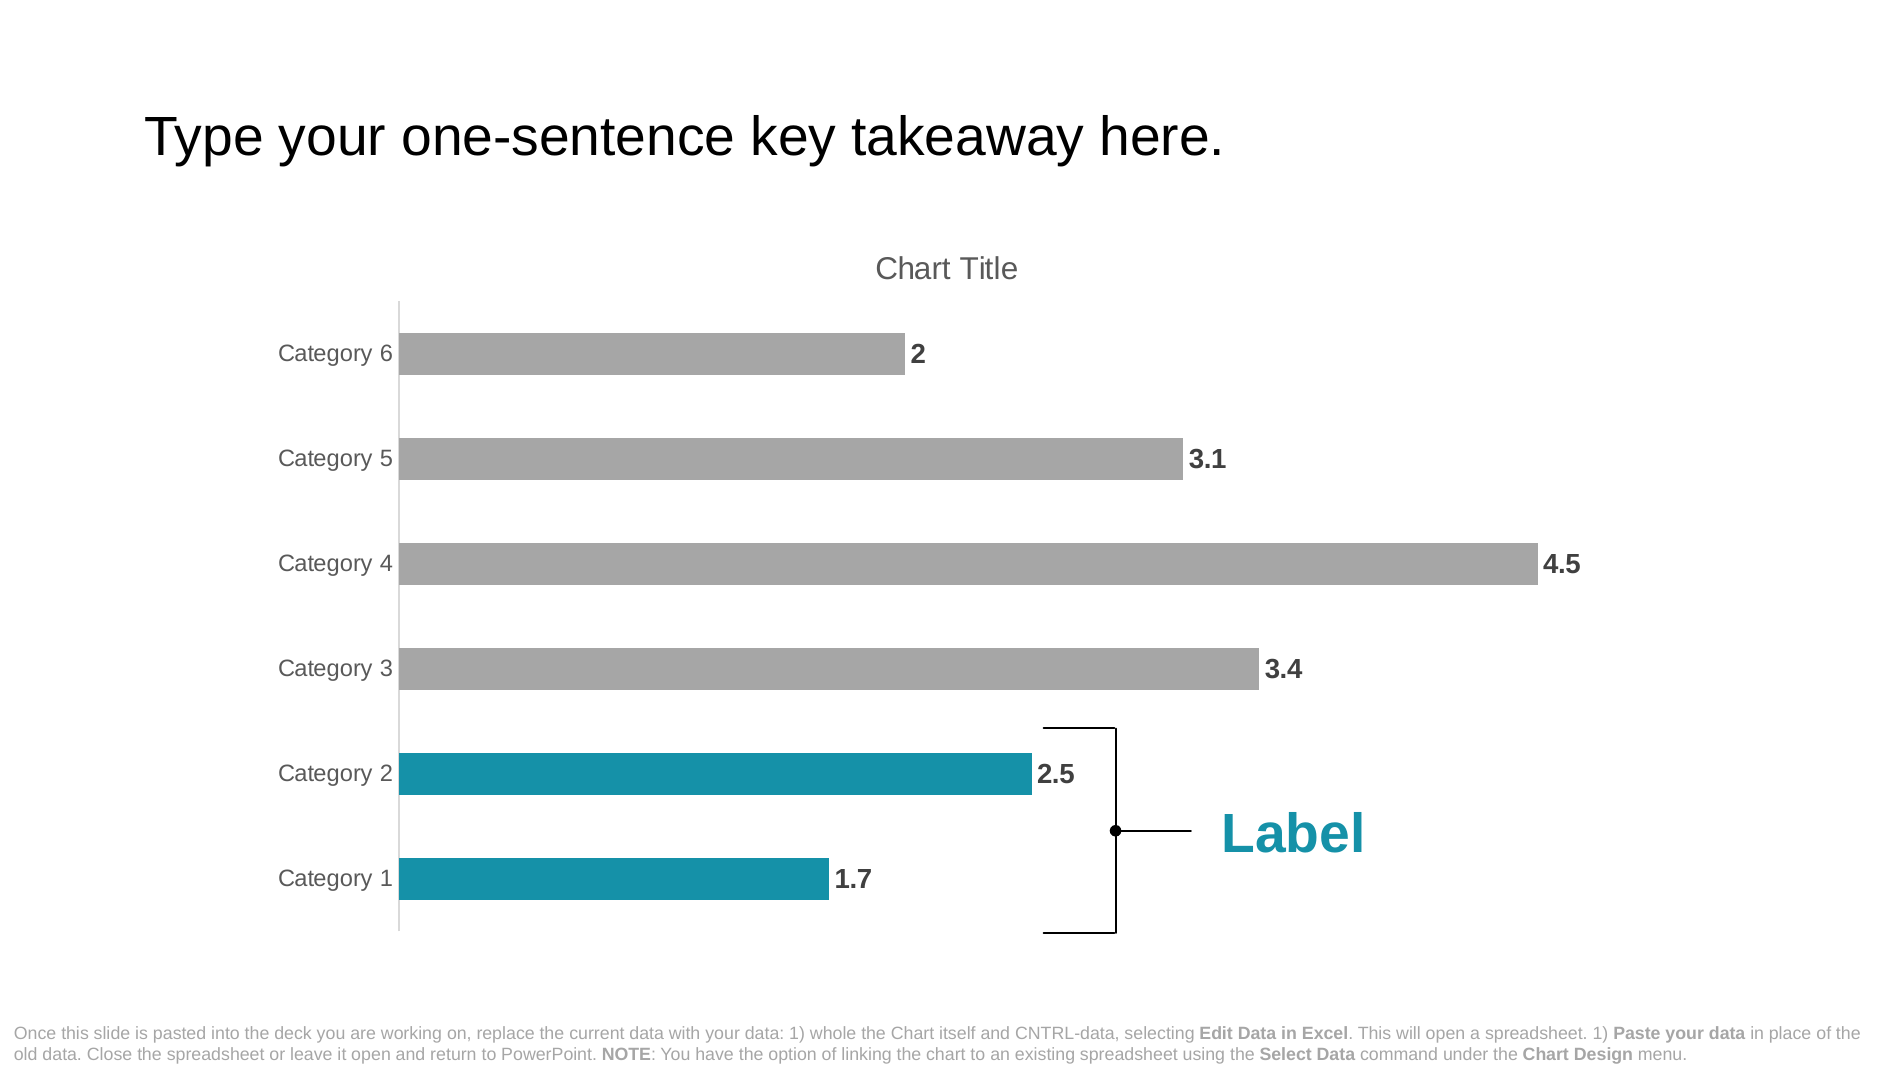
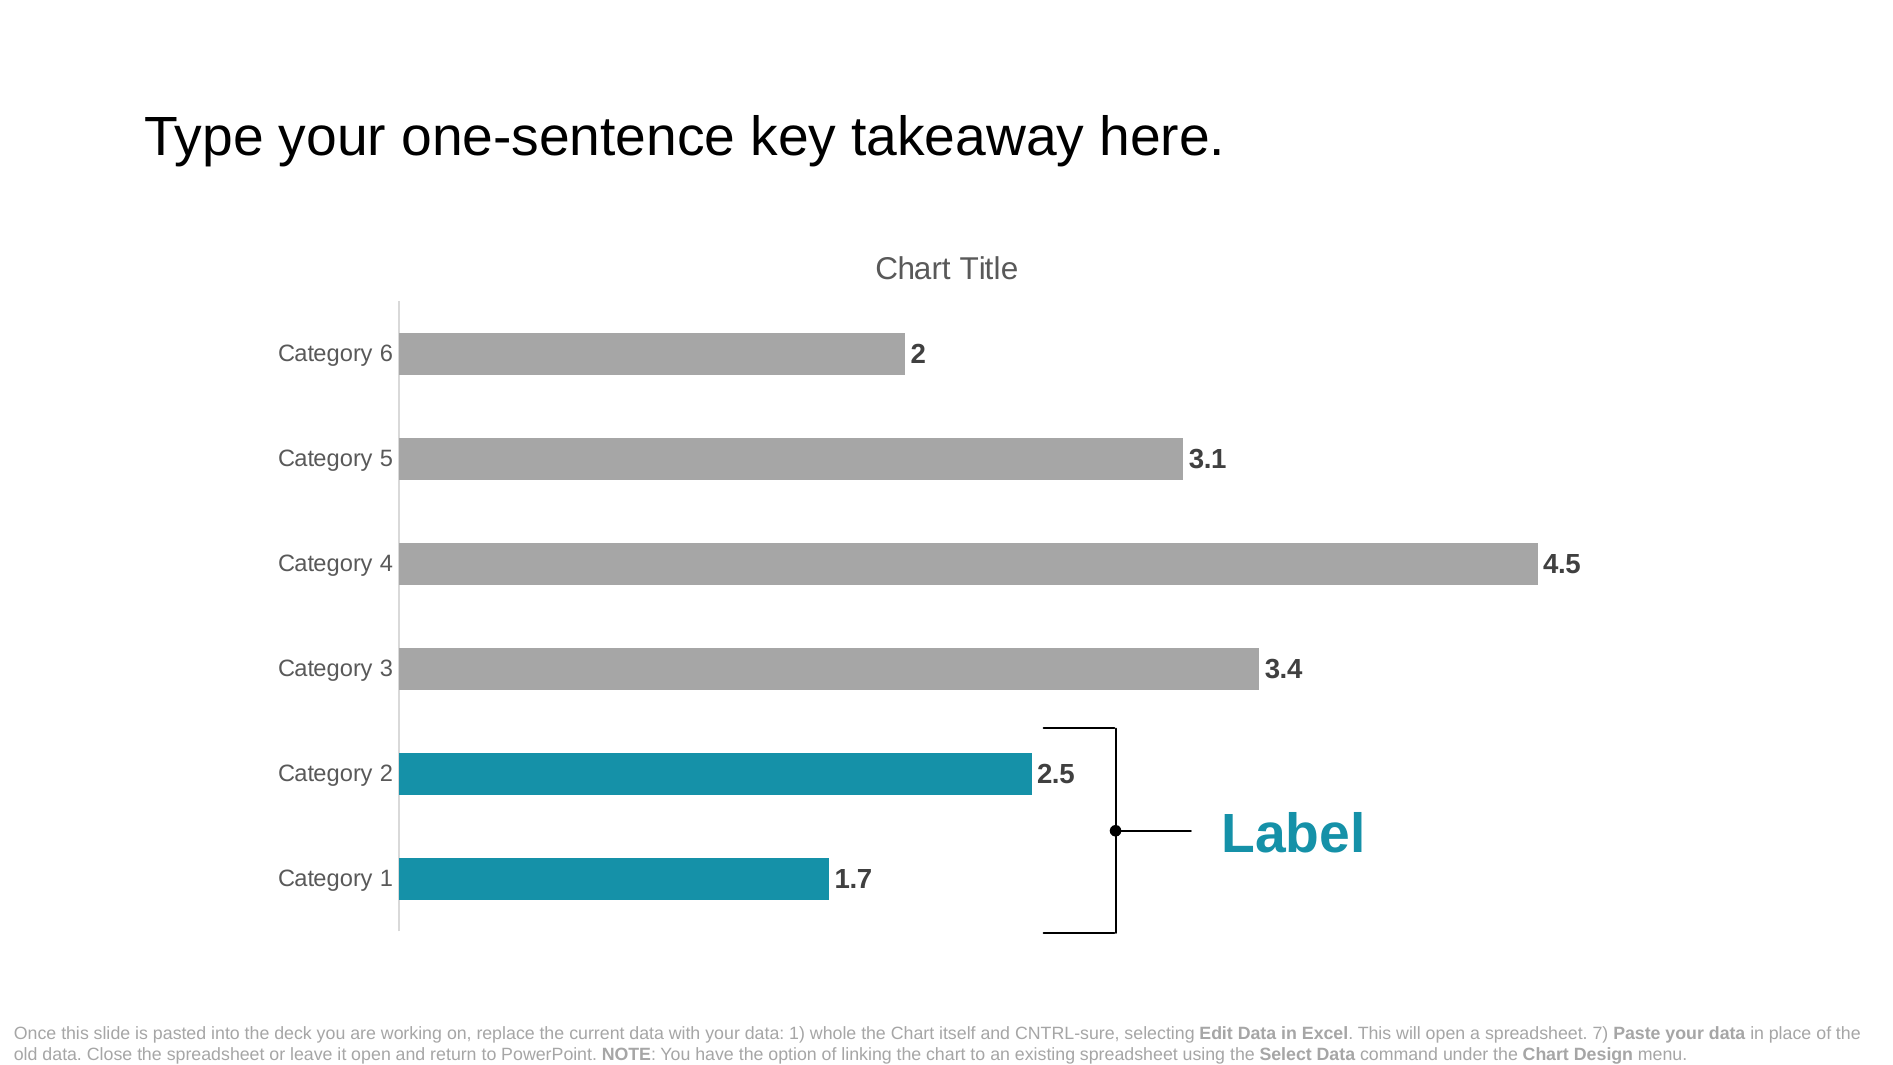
CNTRL-data: CNTRL-data -> CNTRL-sure
spreadsheet 1: 1 -> 7
